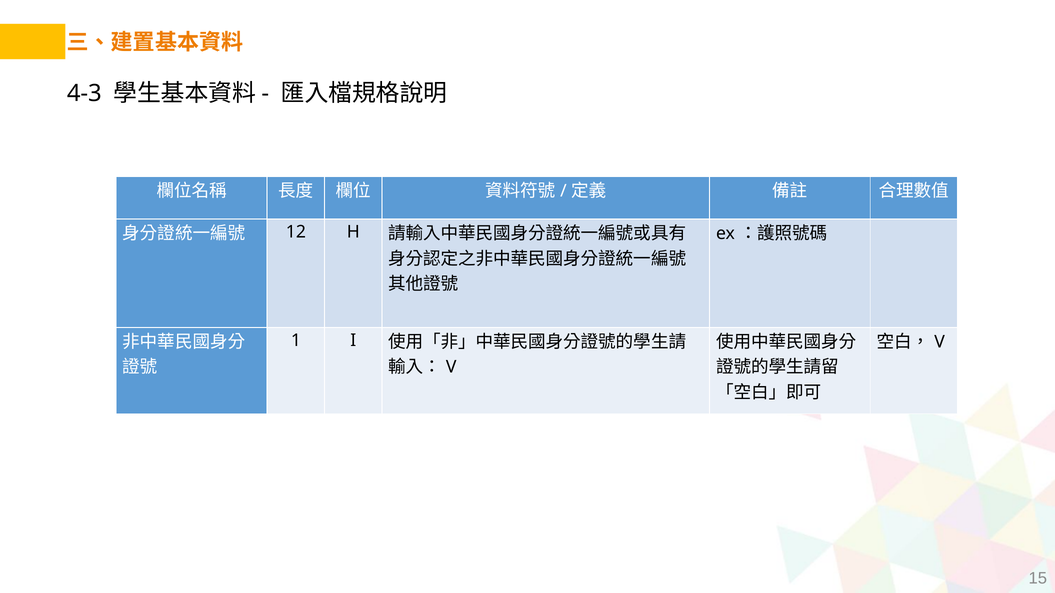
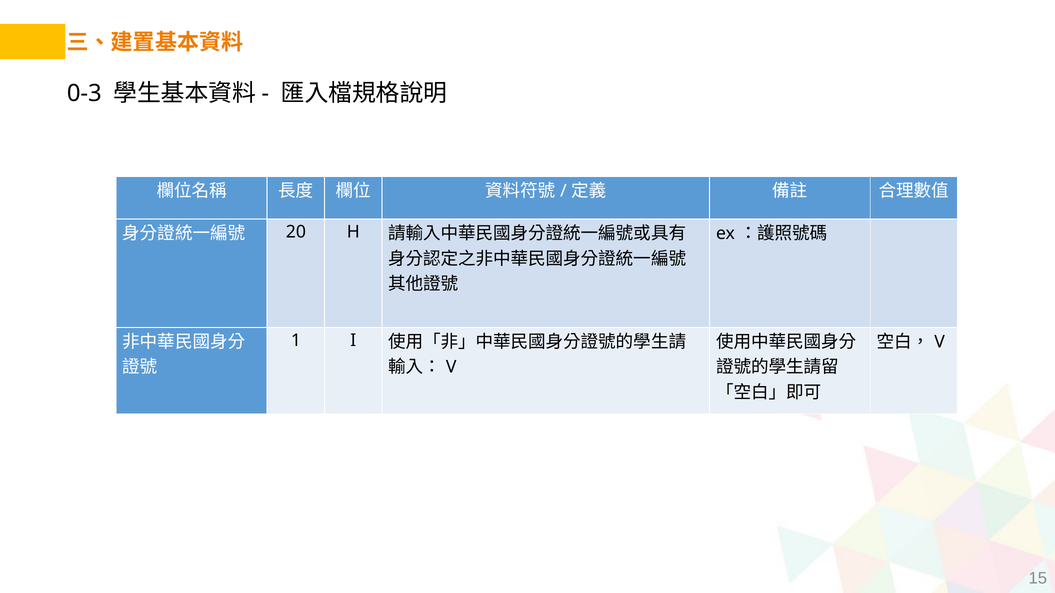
4-3: 4-3 -> 0-3
12: 12 -> 20
